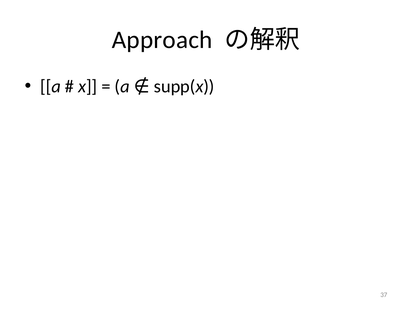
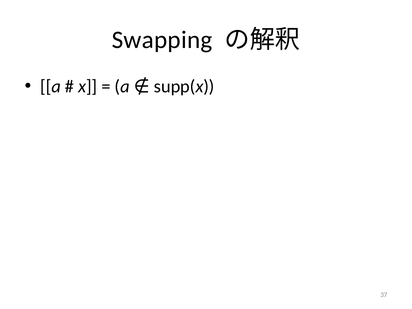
Approach: Approach -> Swapping
